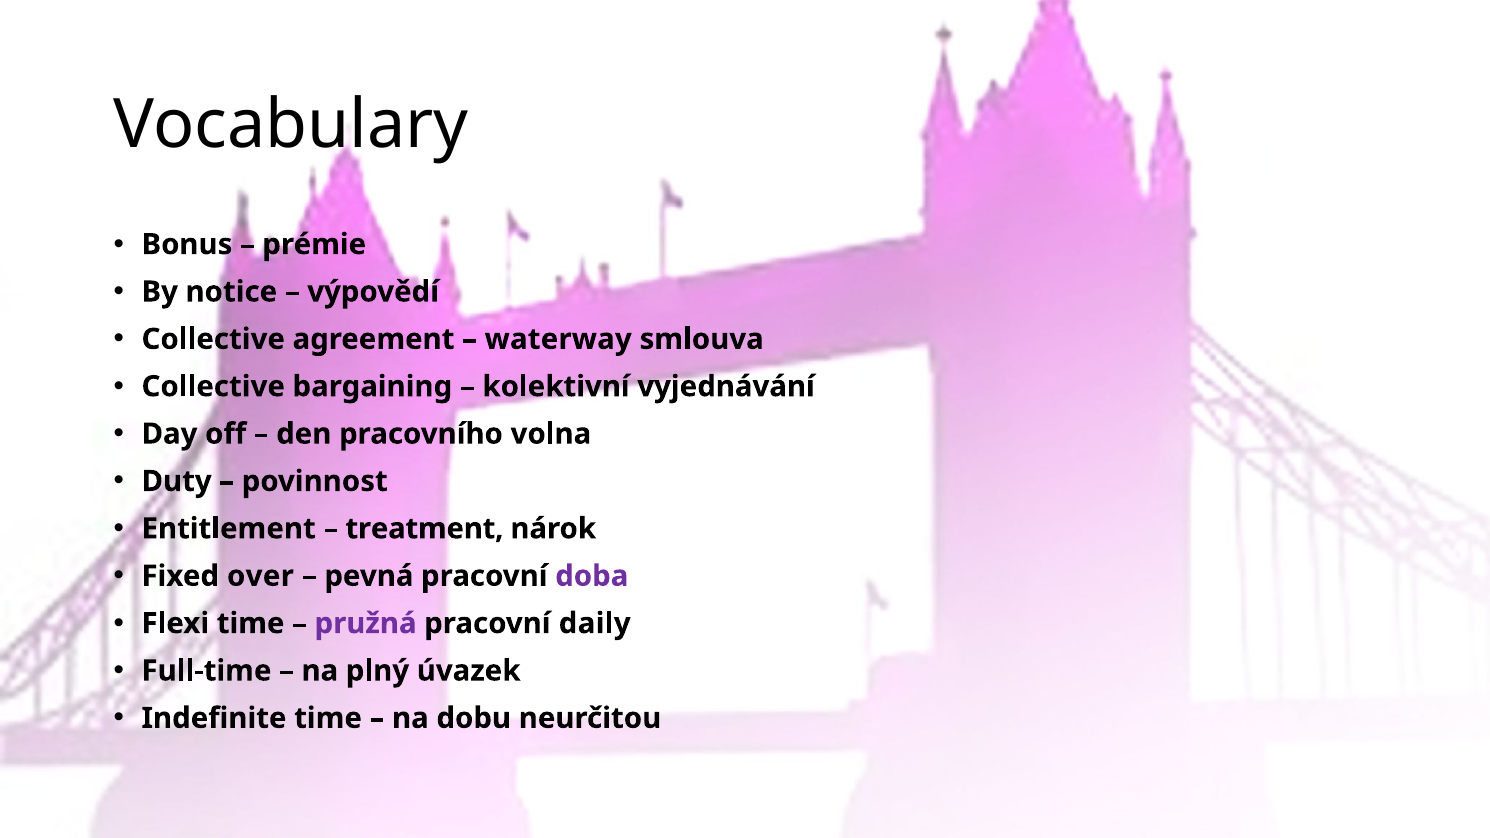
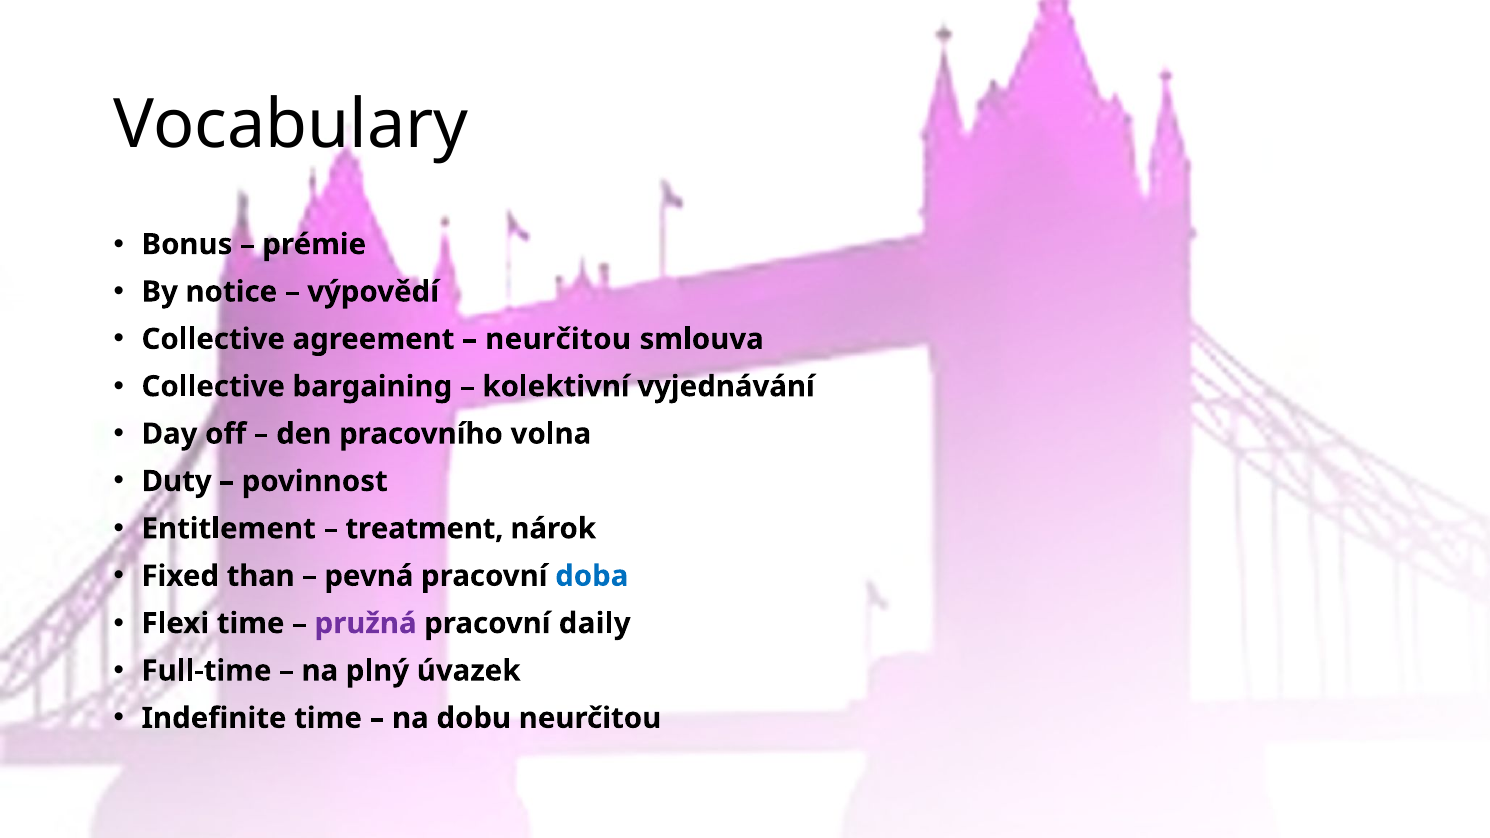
waterway at (558, 339): waterway -> neurčitou
over: over -> than
doba colour: purple -> blue
